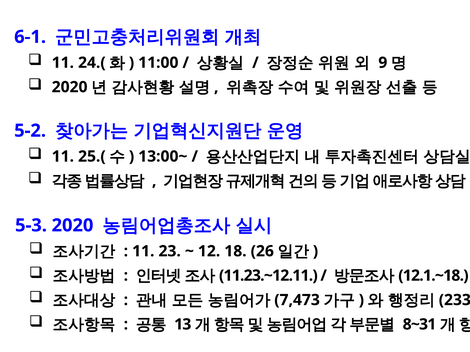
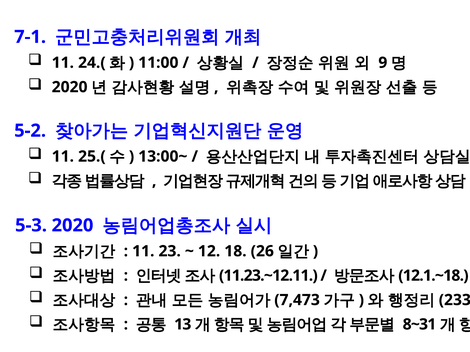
6-1: 6-1 -> 7-1
